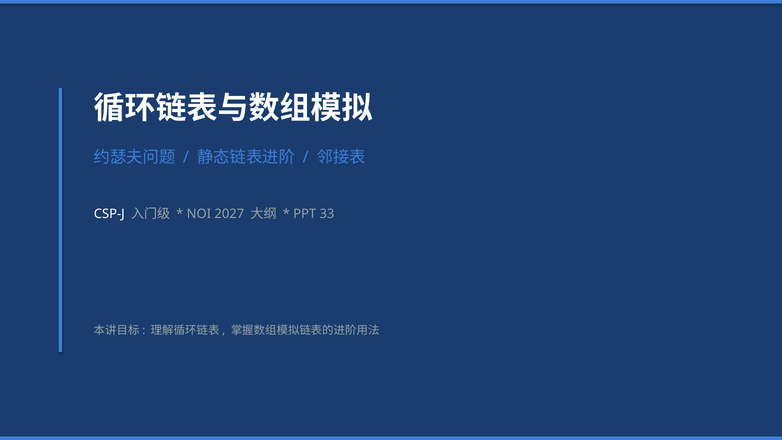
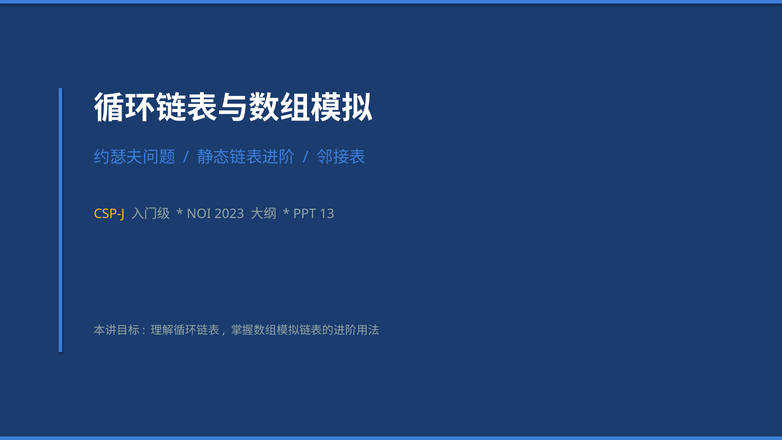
CSP-J colour: white -> yellow
2027: 2027 -> 2023
33: 33 -> 13
